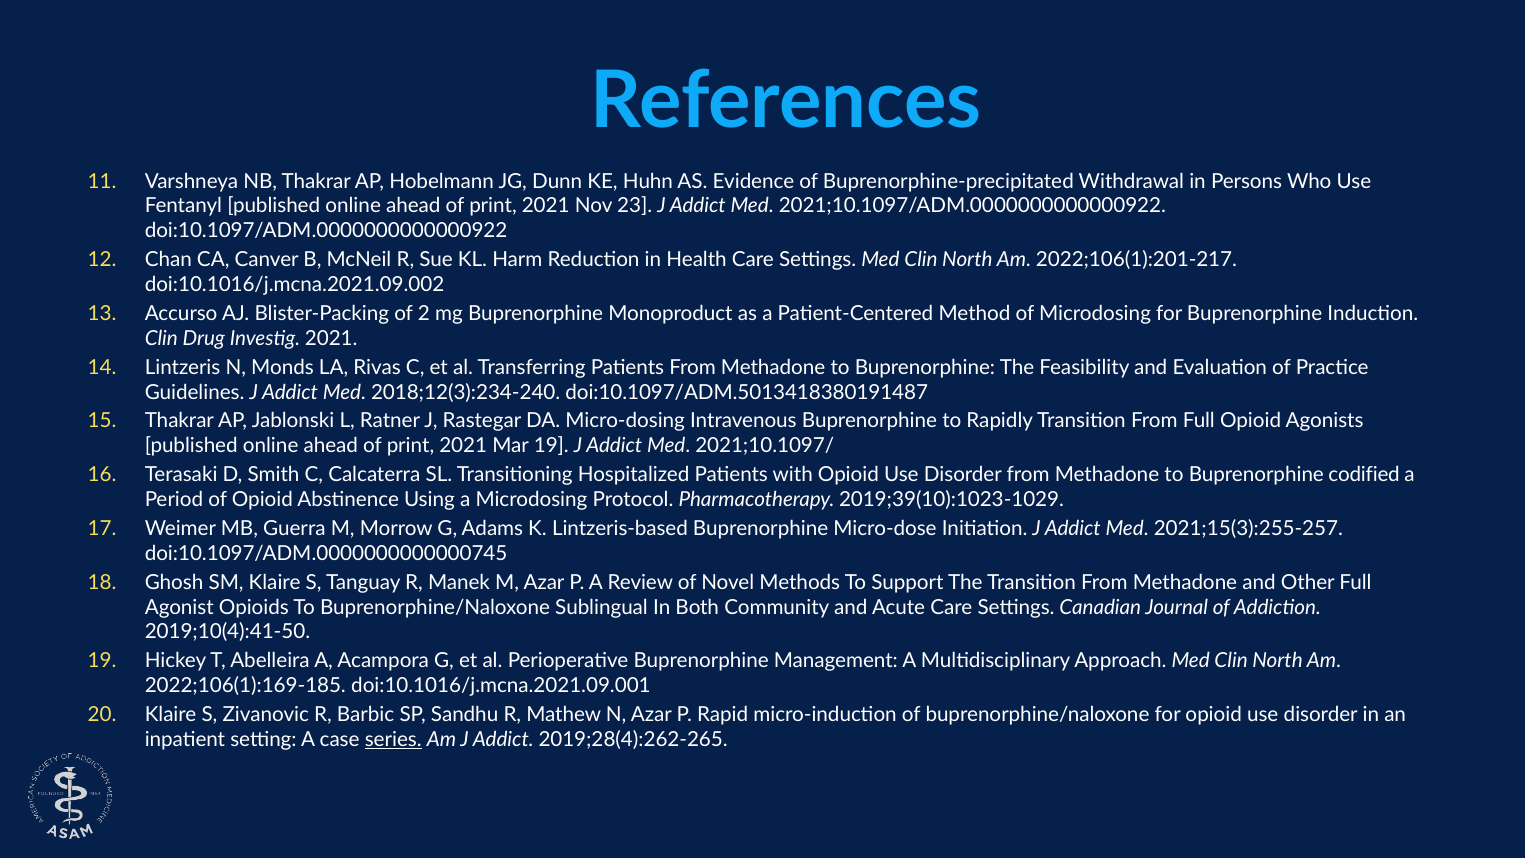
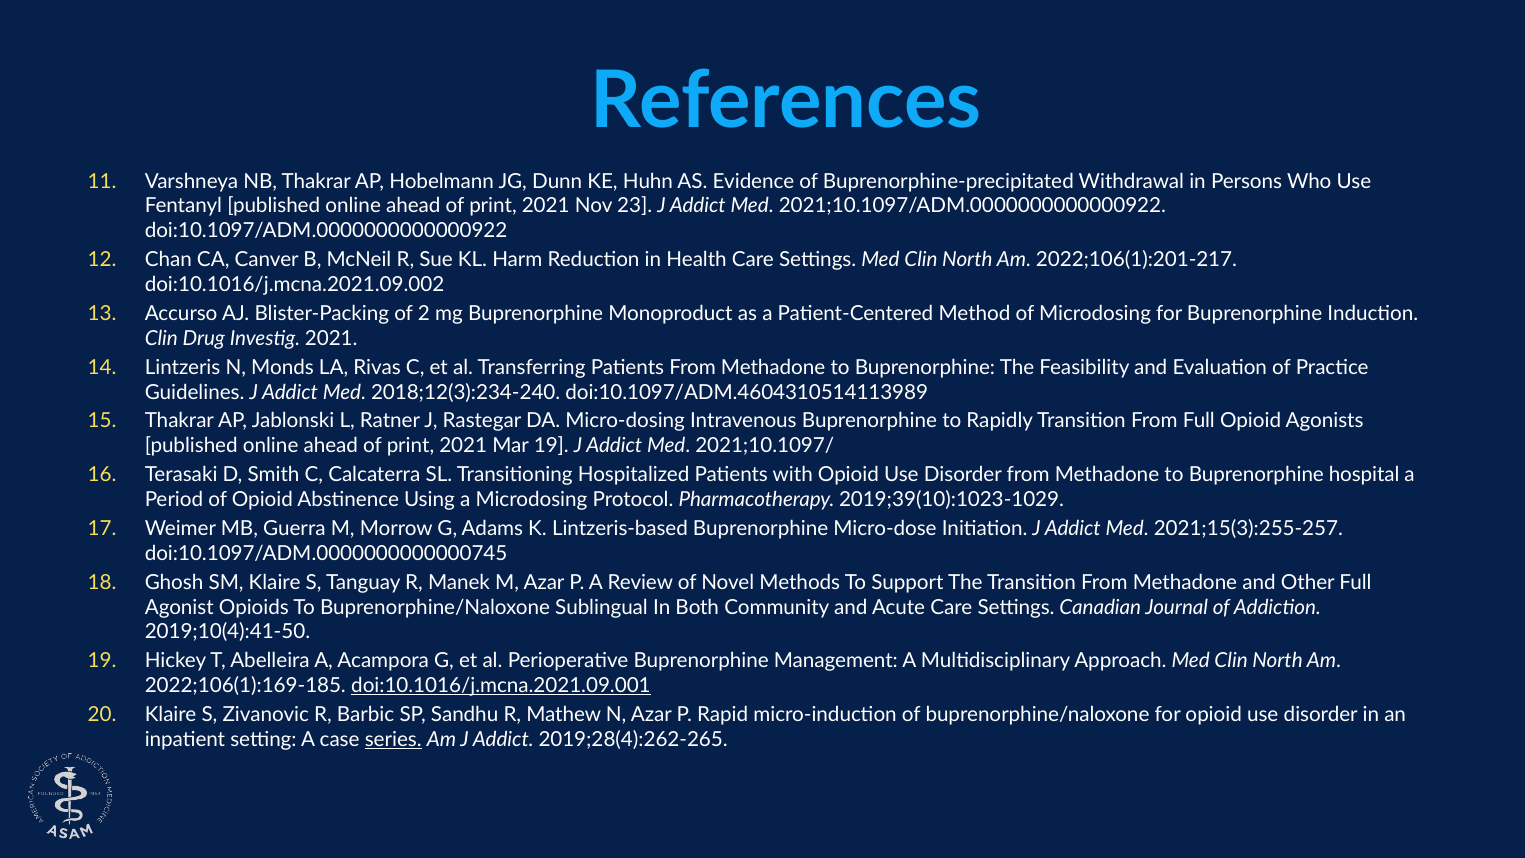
doi:10.1097/ADM.5013418380191487: doi:10.1097/ADM.5013418380191487 -> doi:10.1097/ADM.4604310514113989
codified: codified -> hospital
doi:10.1016/j.mcna.2021.09.001 underline: none -> present
